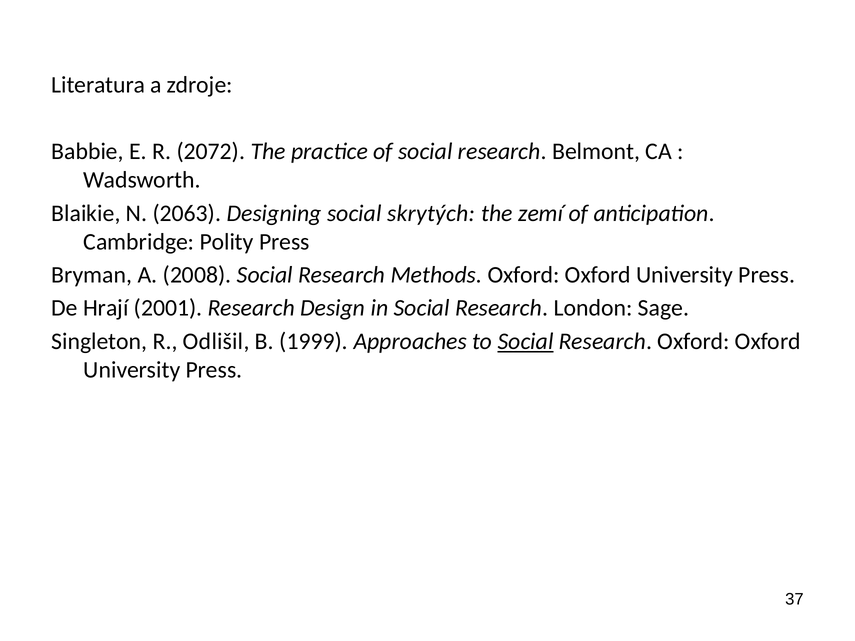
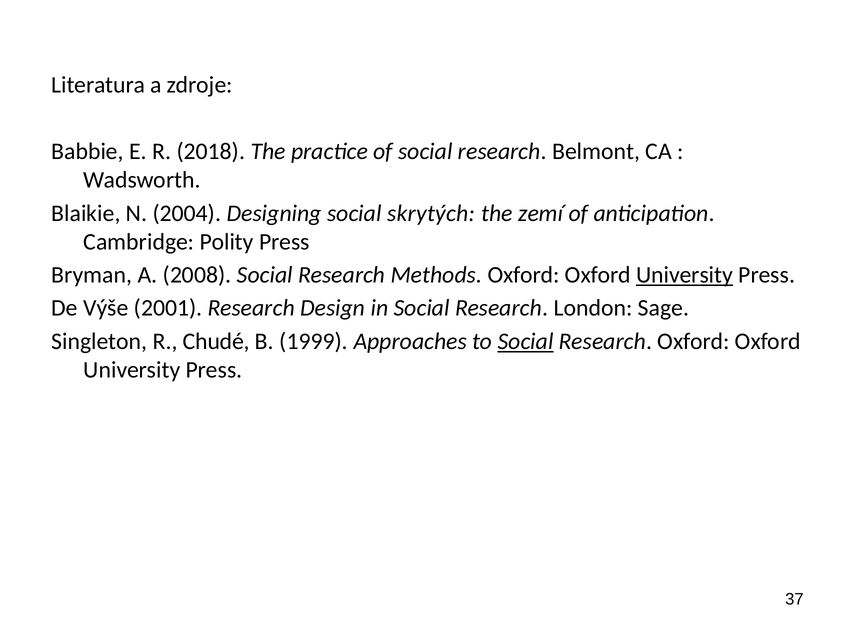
2072: 2072 -> 2018
2063: 2063 -> 2004
University at (685, 275) underline: none -> present
Hrají: Hrají -> Výše
Odlišil: Odlišil -> Chudé
